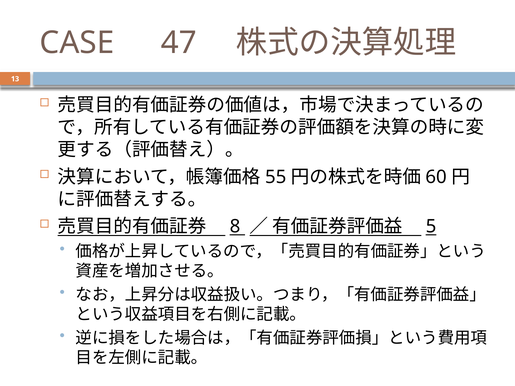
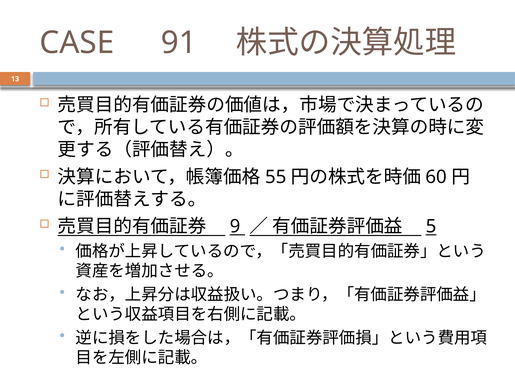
47: 47 -> 91
8: 8 -> 9
